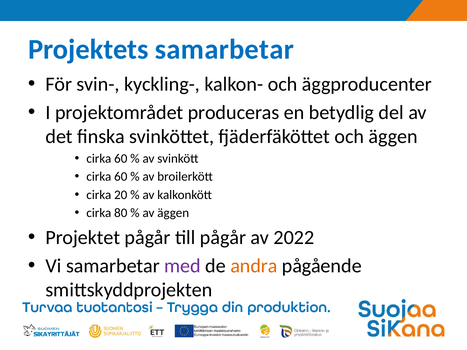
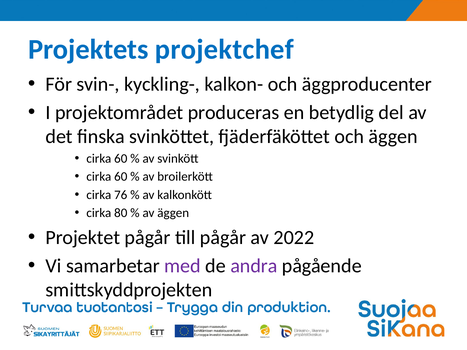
Projektets samarbetar: samarbetar -> projektchef
20: 20 -> 76
andra colour: orange -> purple
